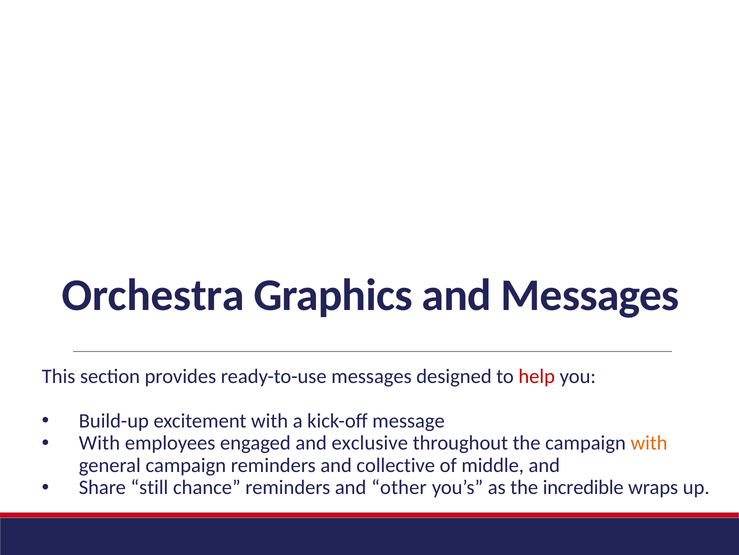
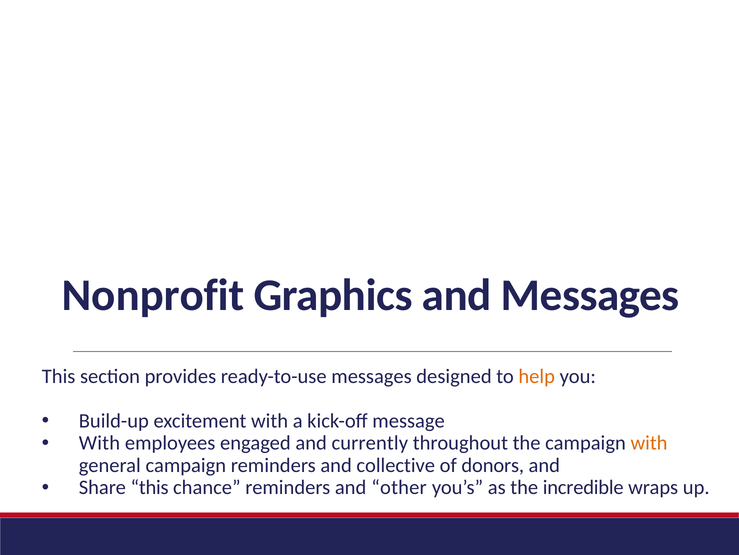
Orchestra: Orchestra -> Nonprofit
help colour: red -> orange
exclusive: exclusive -> currently
middle: middle -> donors
Share still: still -> this
